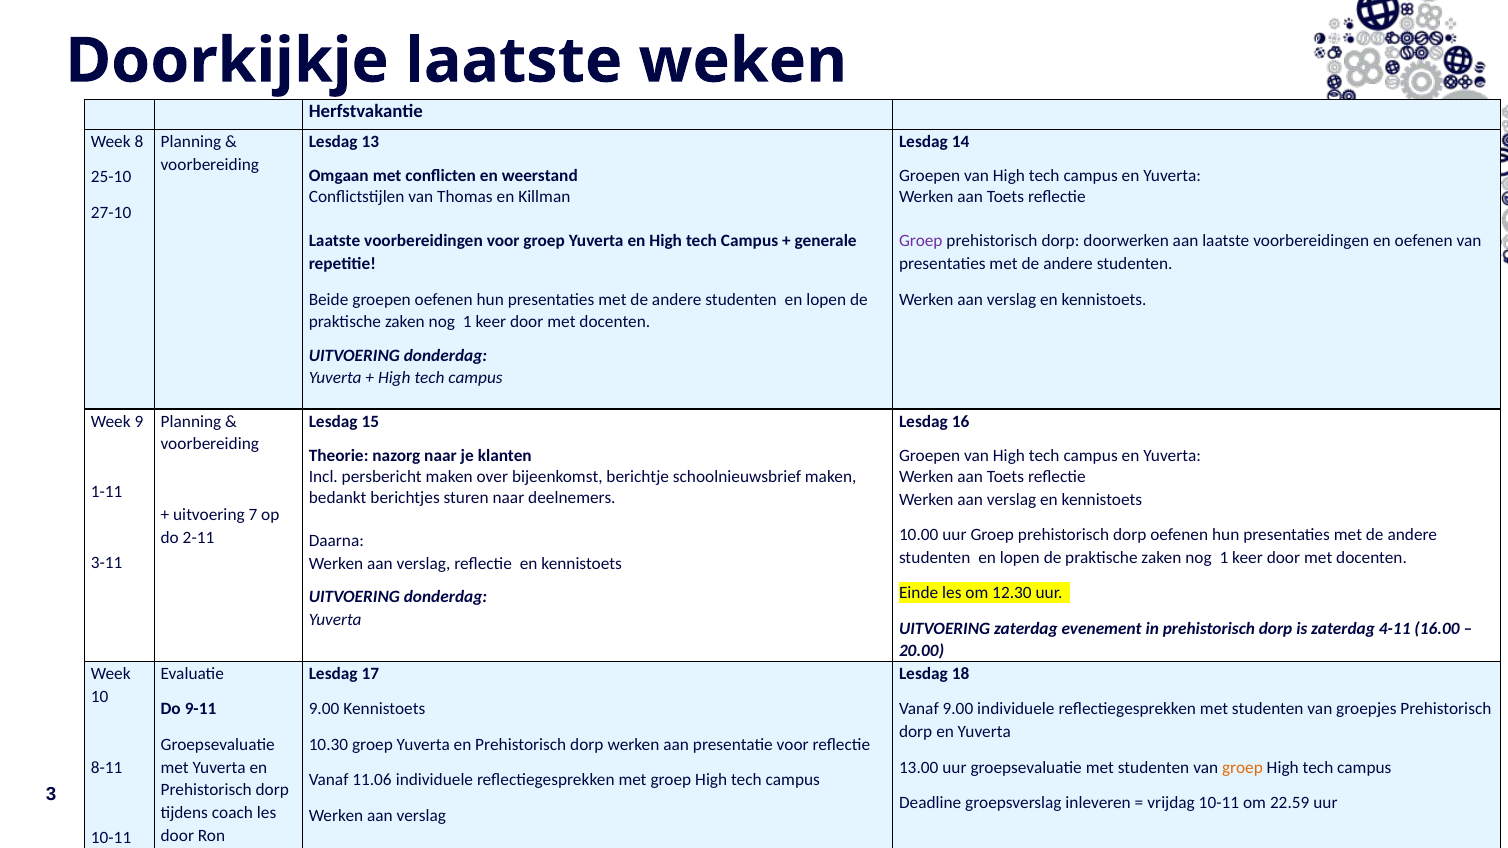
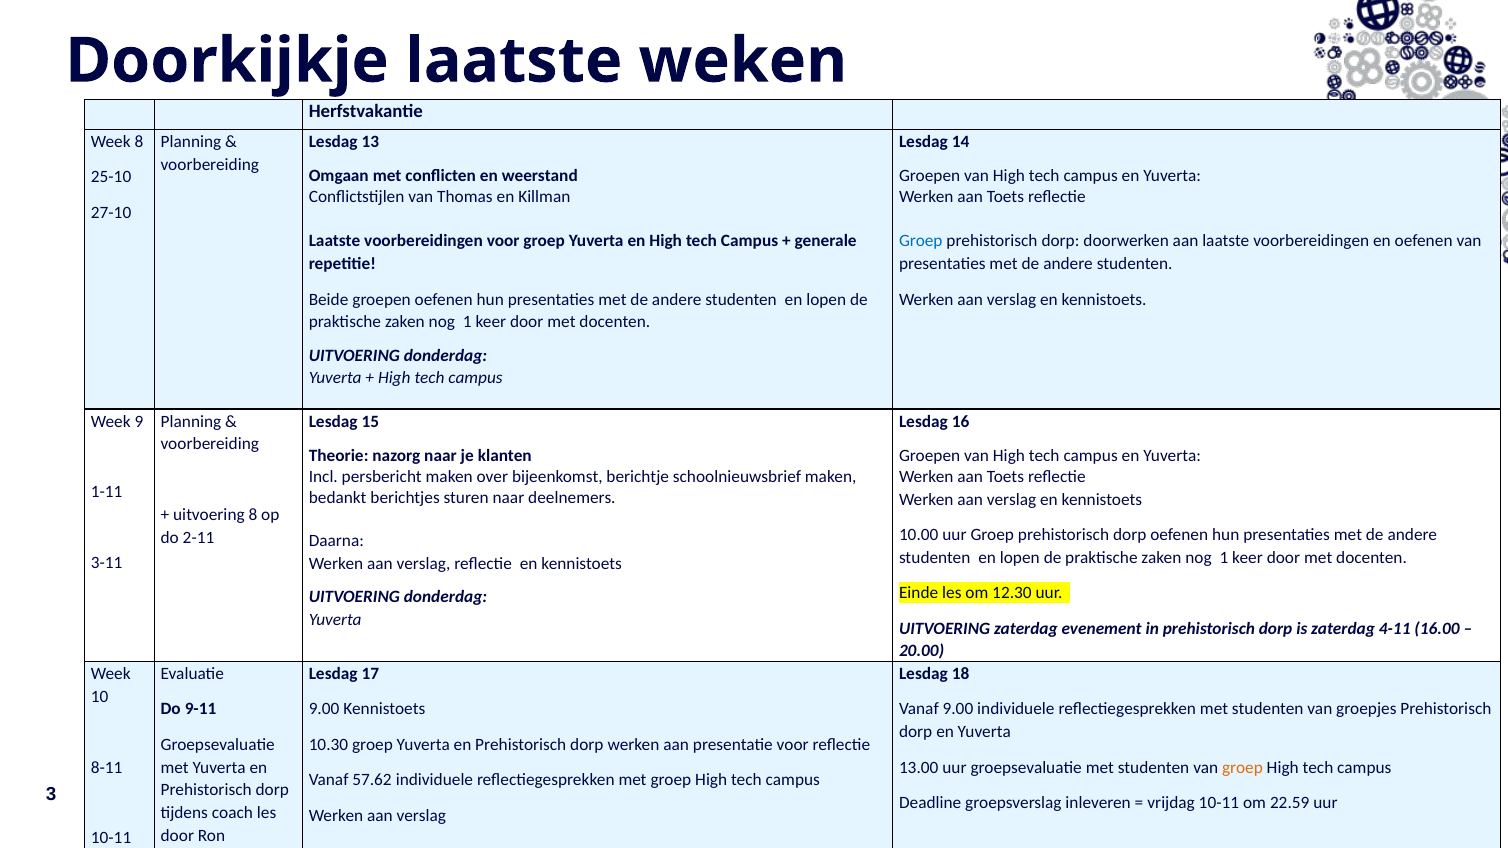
Groep at (921, 241) colour: purple -> blue
uitvoering 7: 7 -> 8
11.06: 11.06 -> 57.62
